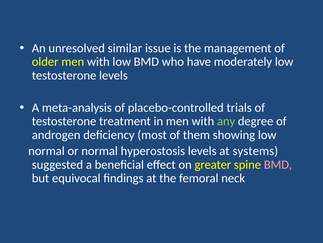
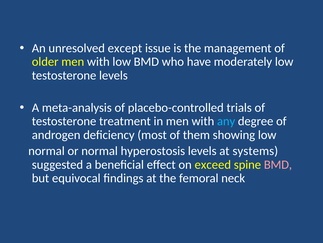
similar: similar -> except
any colour: light green -> light blue
greater: greater -> exceed
